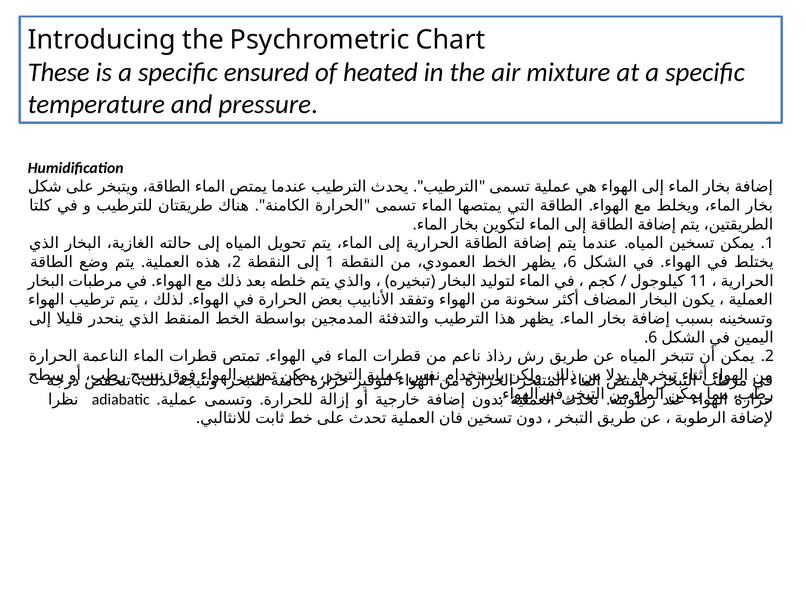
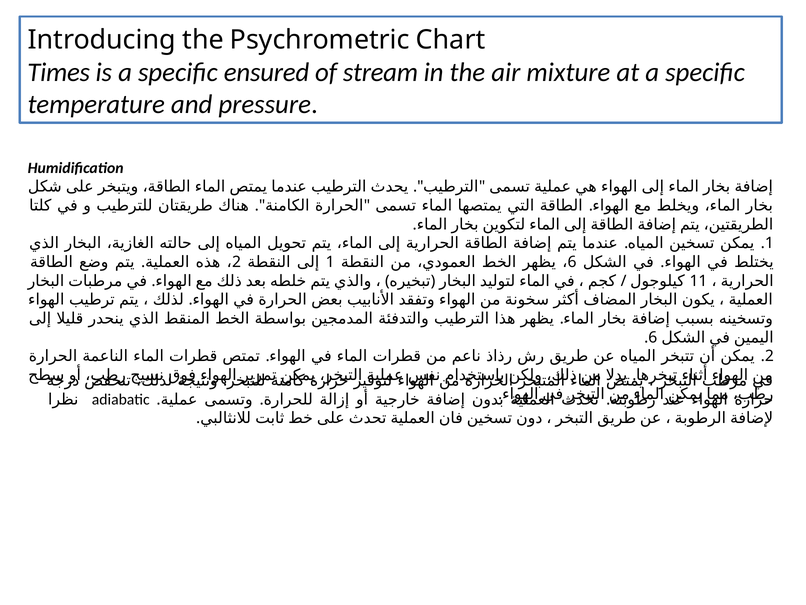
These: These -> Times
heated: heated -> stream
